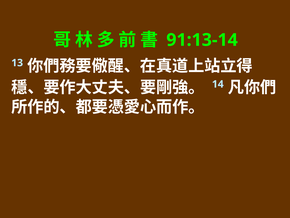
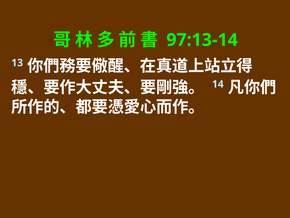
91:13-14: 91:13-14 -> 97:13-14
